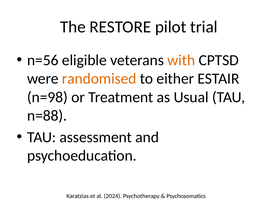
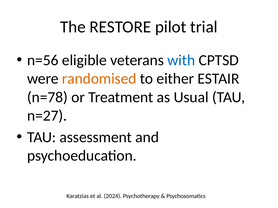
with colour: orange -> blue
n=98: n=98 -> n=78
n=88: n=88 -> n=27
